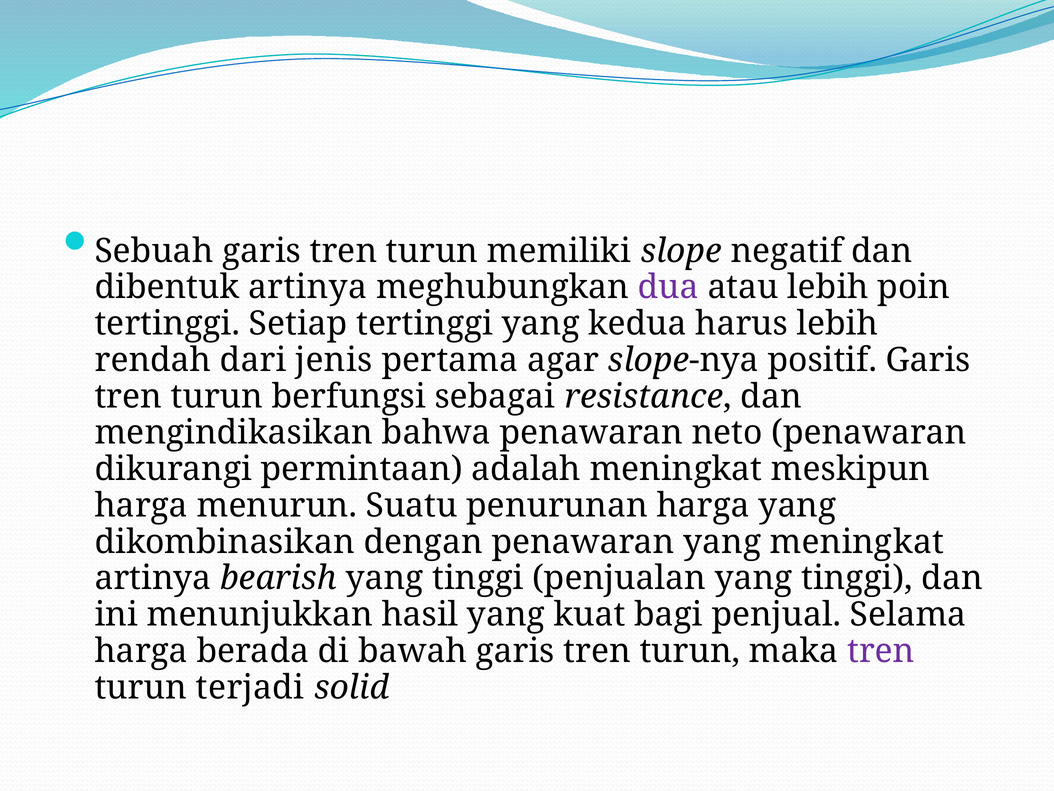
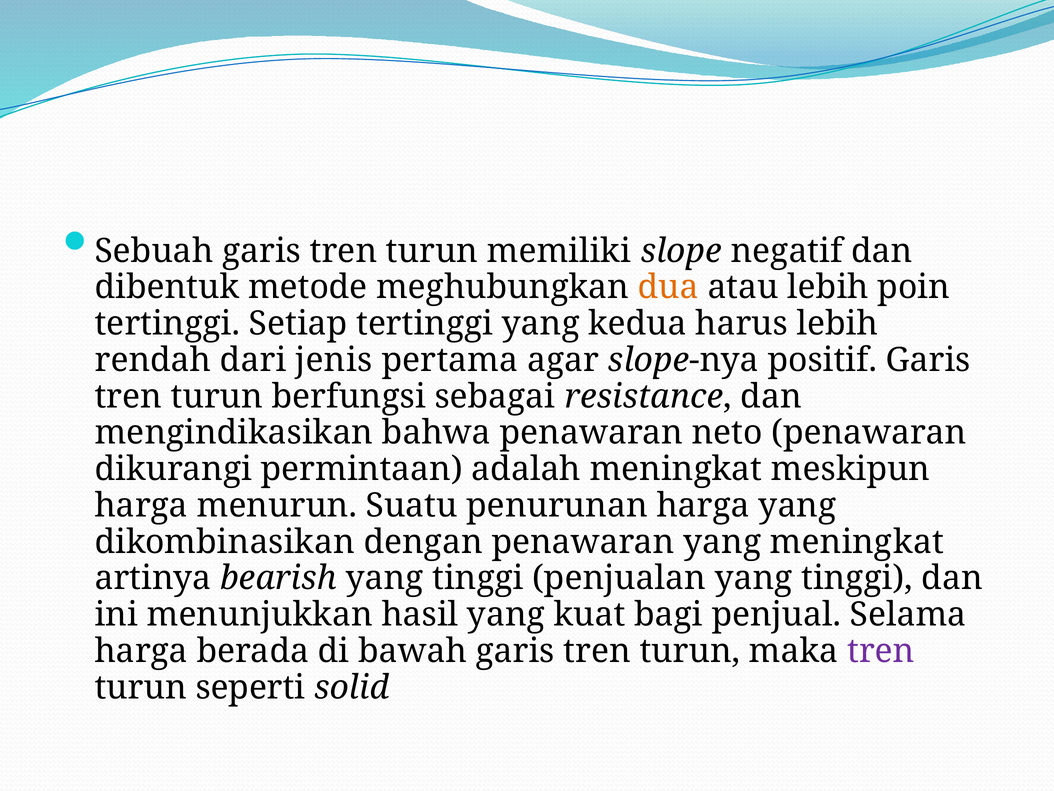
dibentuk artinya: artinya -> metode
dua colour: purple -> orange
terjadi: terjadi -> seperti
